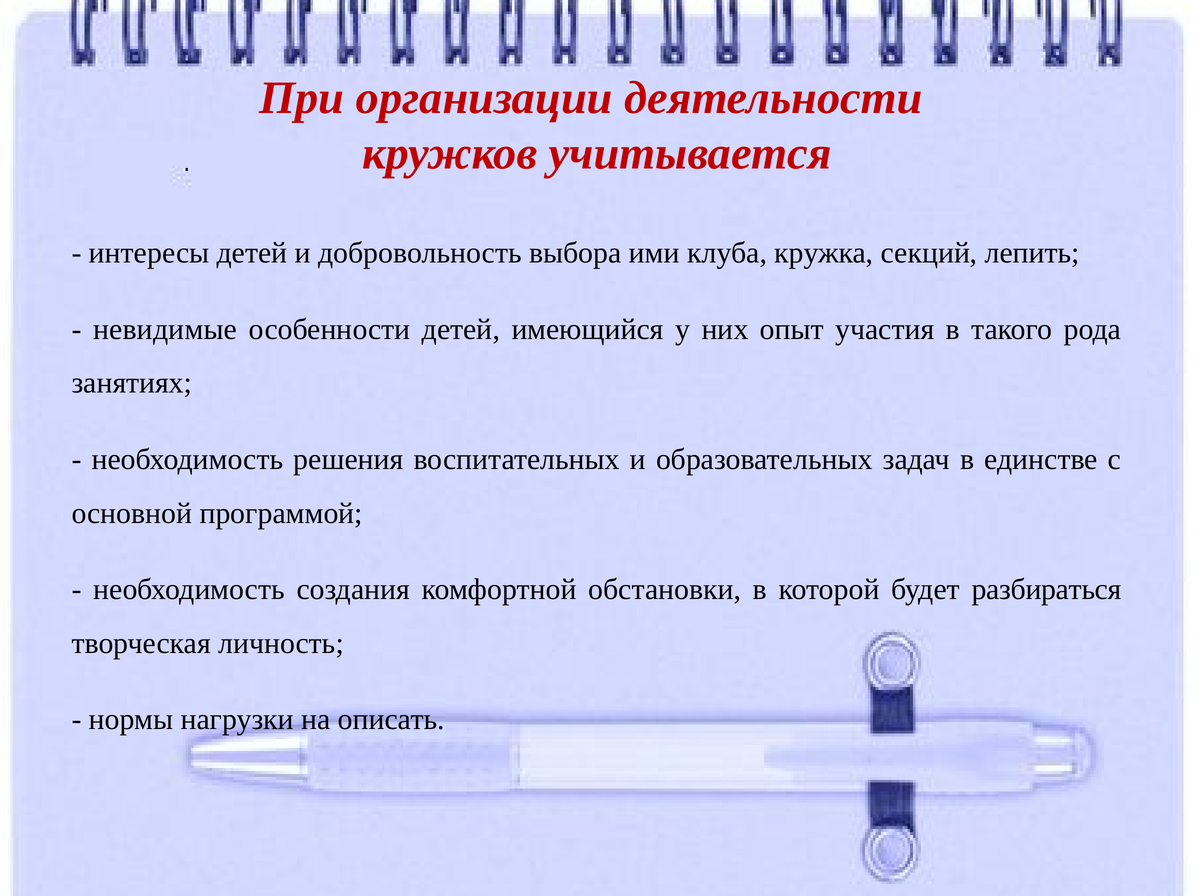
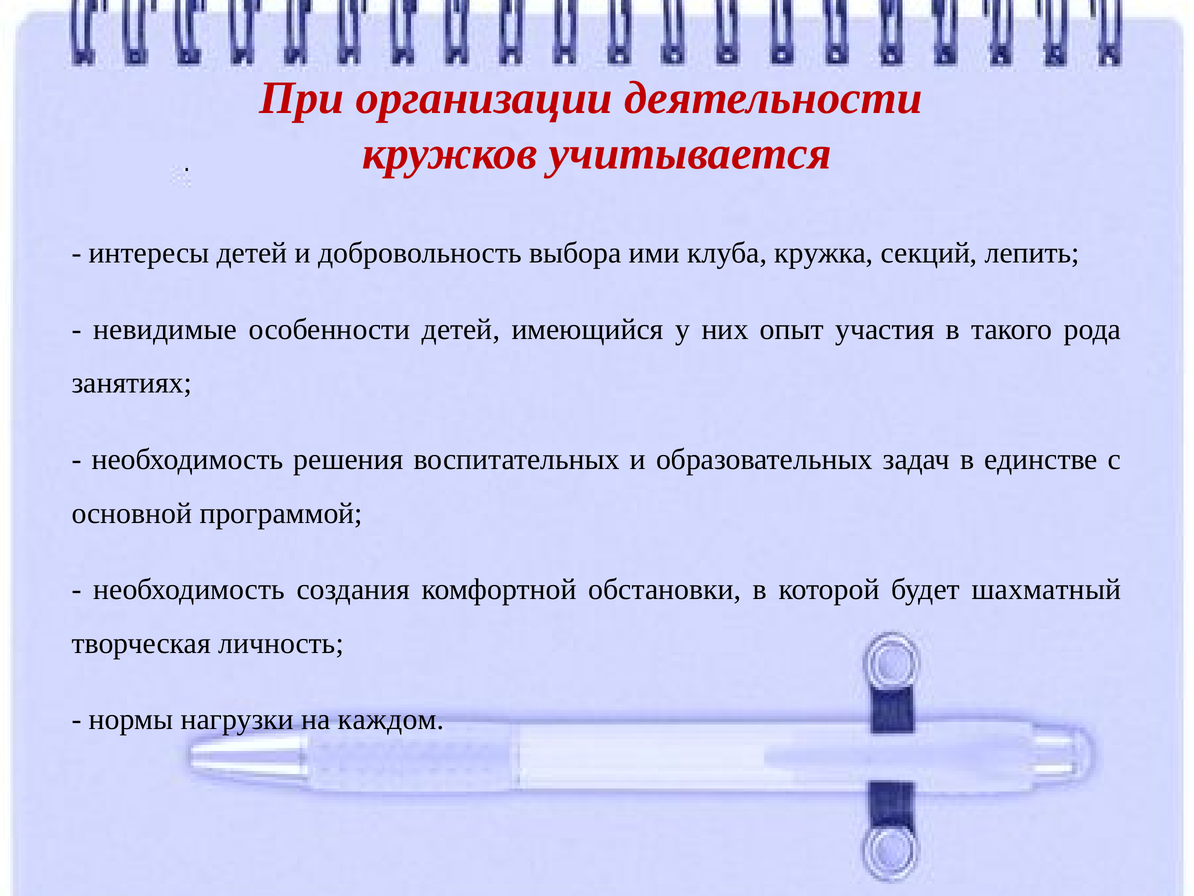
разбираться: разбираться -> шахматный
описать: описать -> каждом
